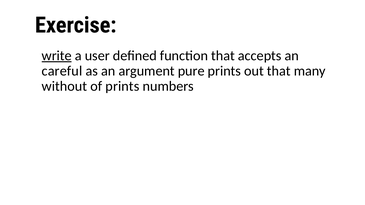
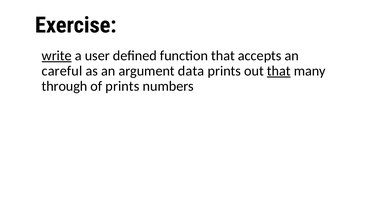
pure: pure -> data
that at (279, 71) underline: none -> present
without: without -> through
